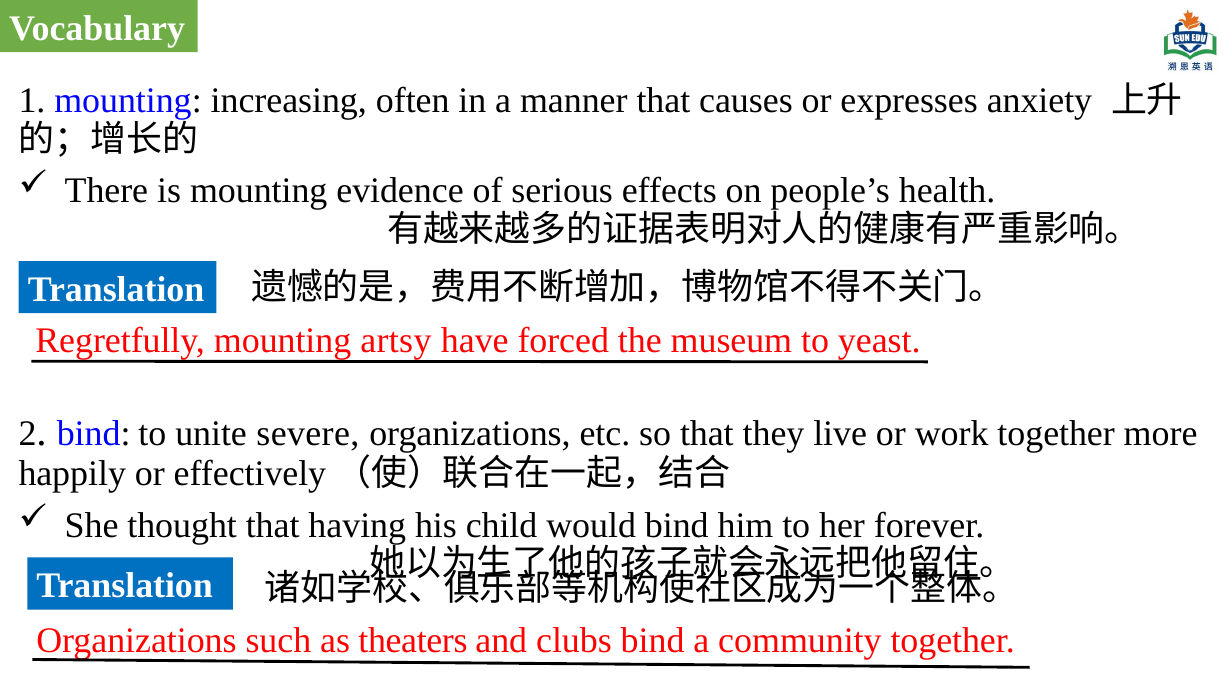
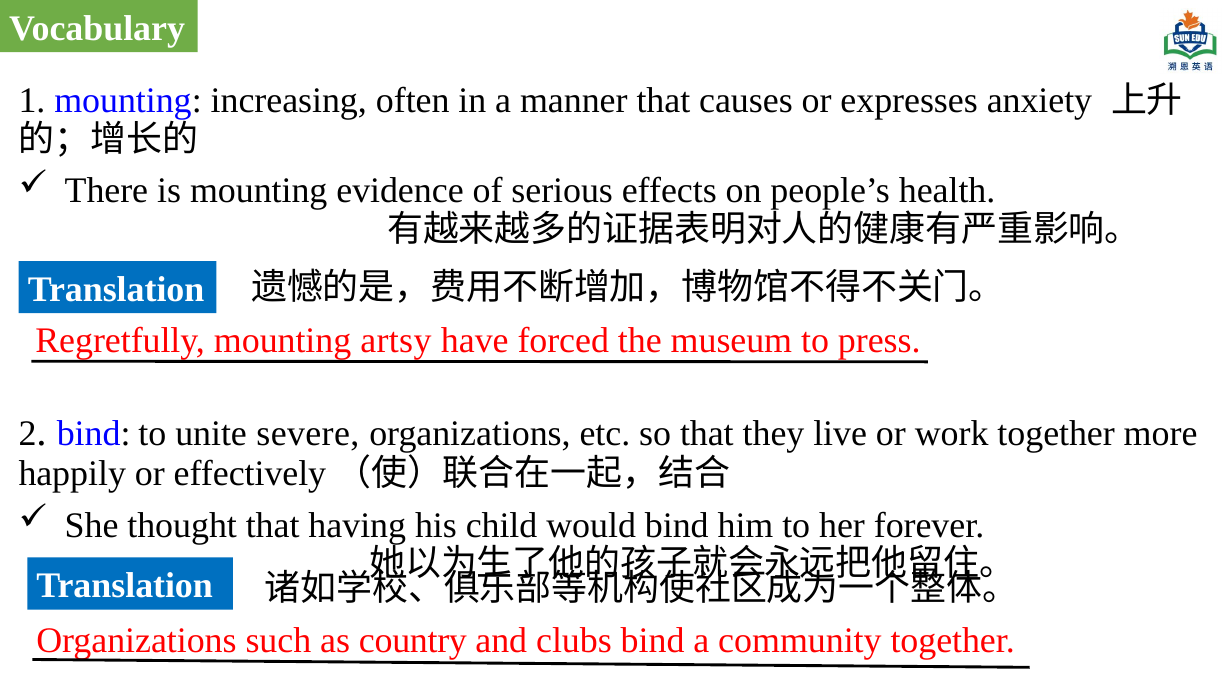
yeast: yeast -> press
theaters: theaters -> country
